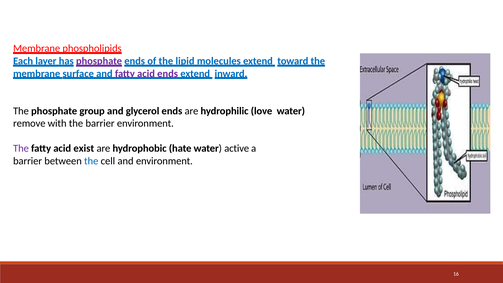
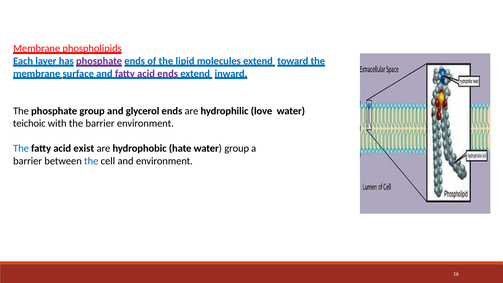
remove: remove -> teichoic
The at (21, 148) colour: purple -> blue
active at (237, 148): active -> group
